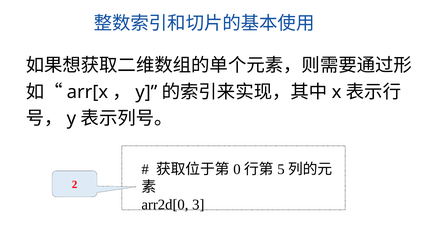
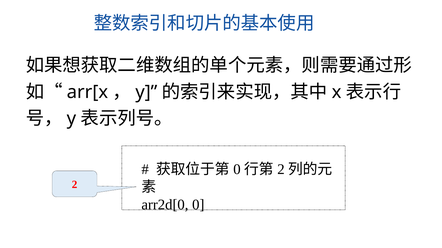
5 at (281, 170): 5 -> 2
arr2d[0 3: 3 -> 0
